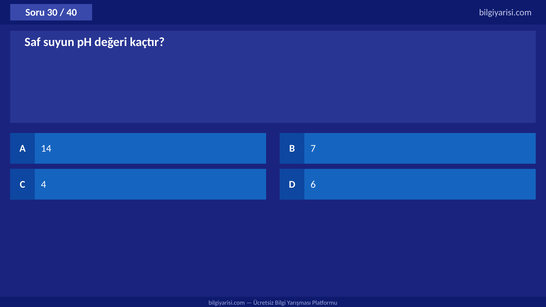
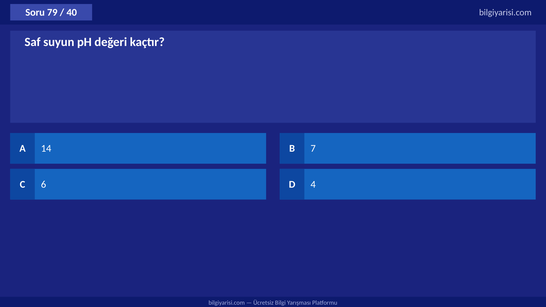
30: 30 -> 79
4: 4 -> 6
6: 6 -> 4
